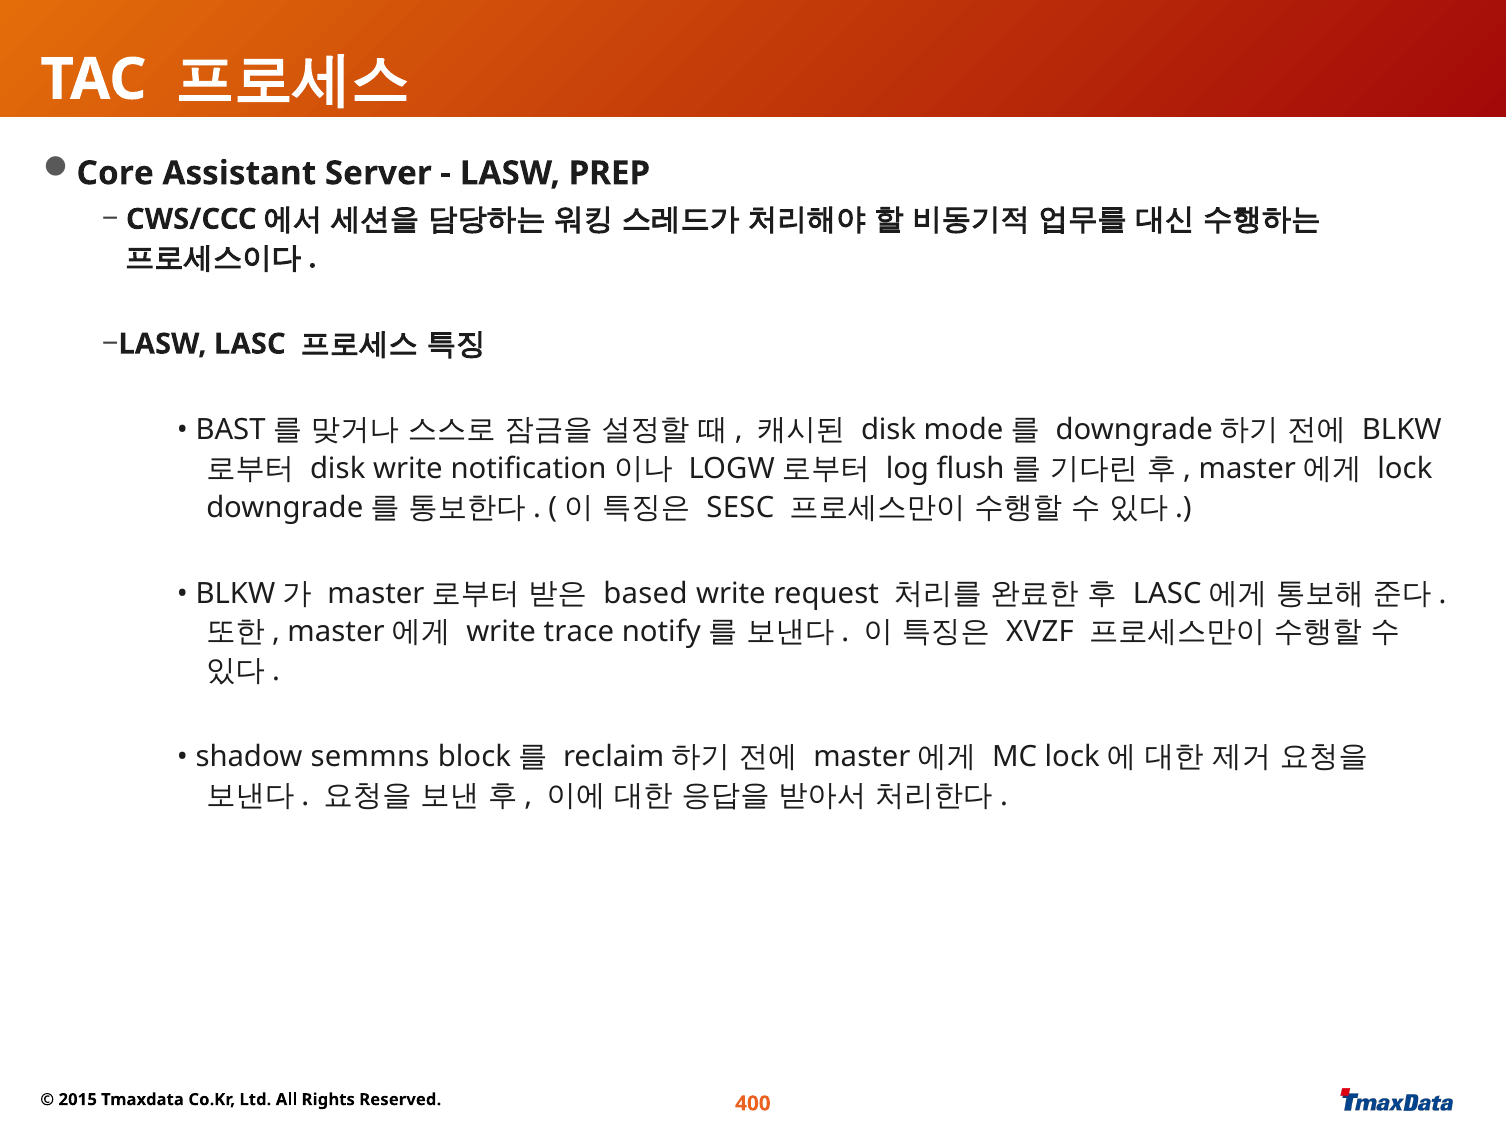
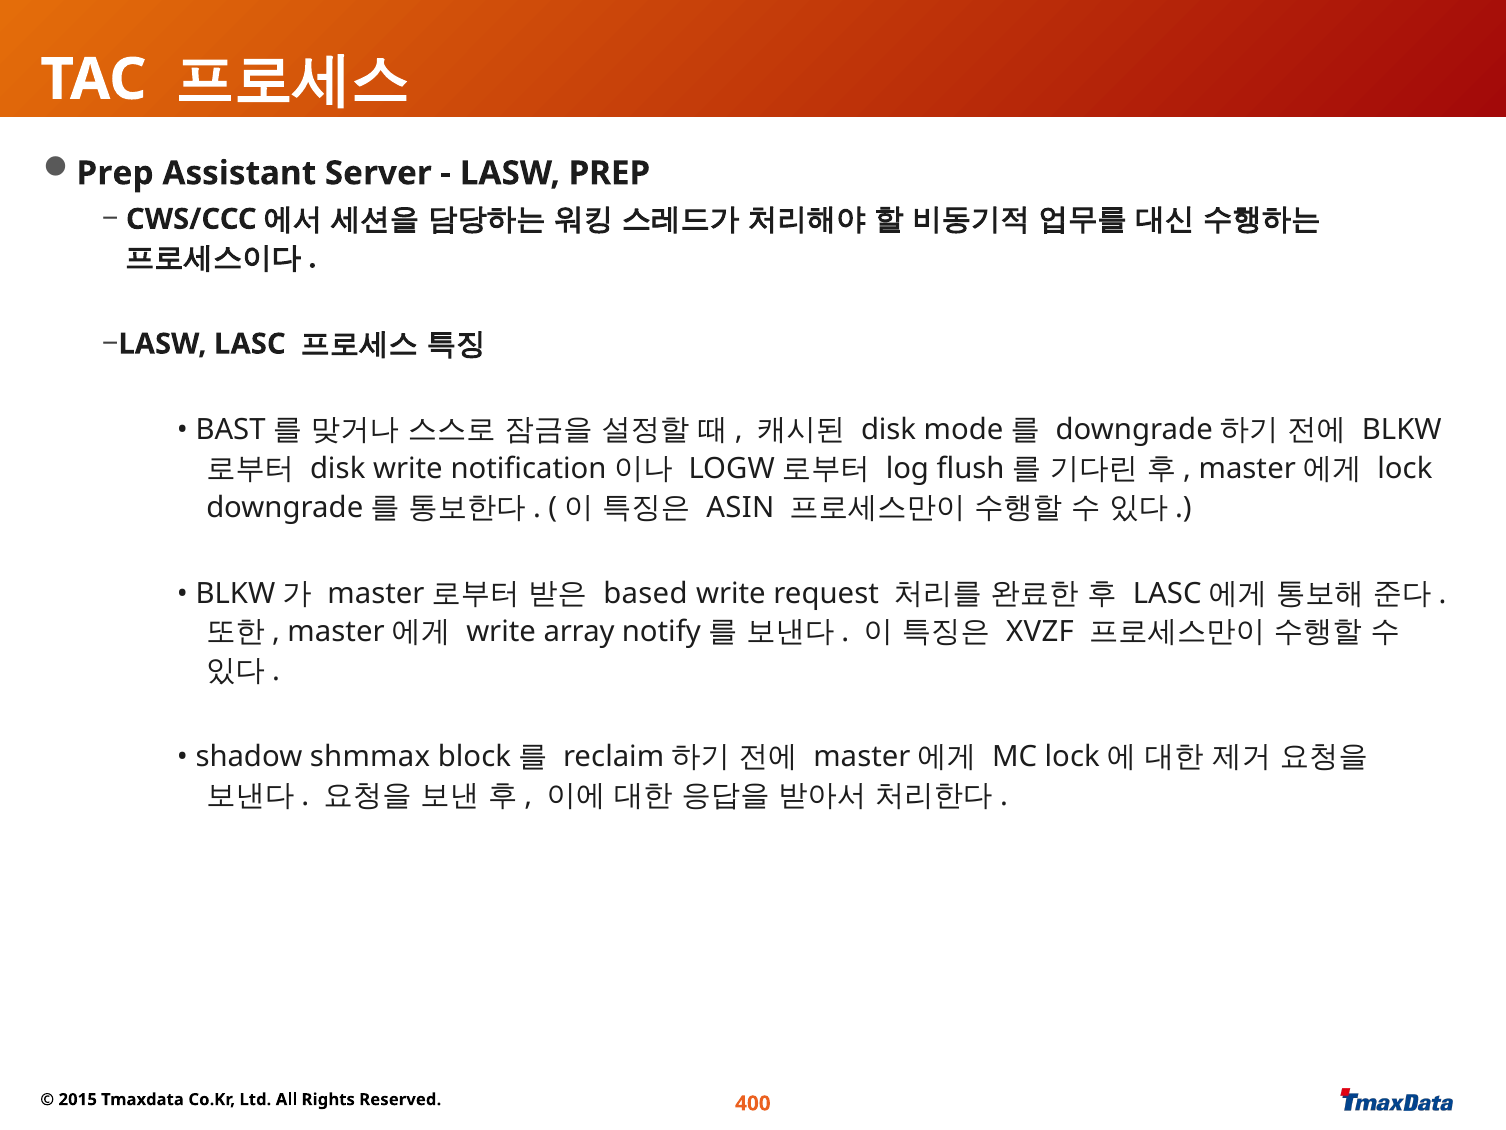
Core at (115, 173): Core -> Prep
SESC: SESC -> ASIN
trace: trace -> array
semmns: semmns -> shmmax
